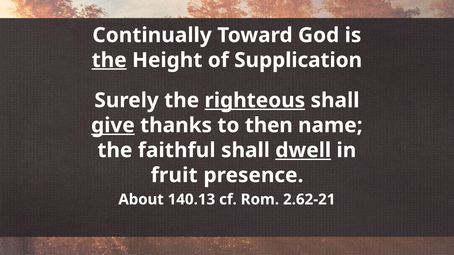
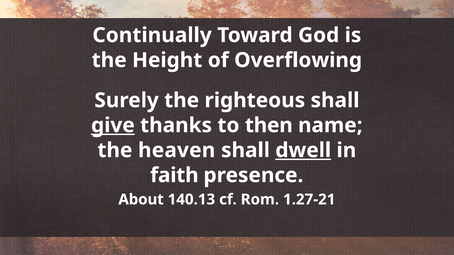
the at (109, 60) underline: present -> none
Supplication: Supplication -> Overflowing
righteous underline: present -> none
faithful: faithful -> heaven
fruit: fruit -> faith
2.62-21: 2.62-21 -> 1.27-21
